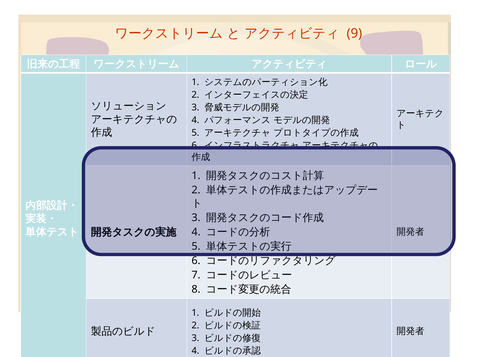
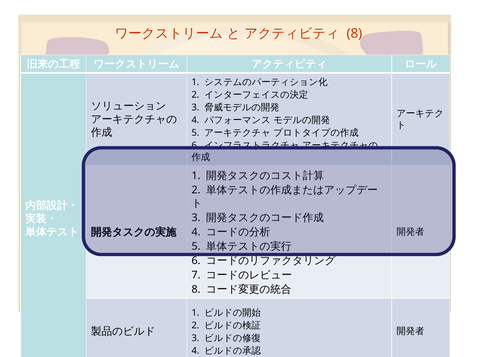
9 at (354, 34): 9 -> 8
